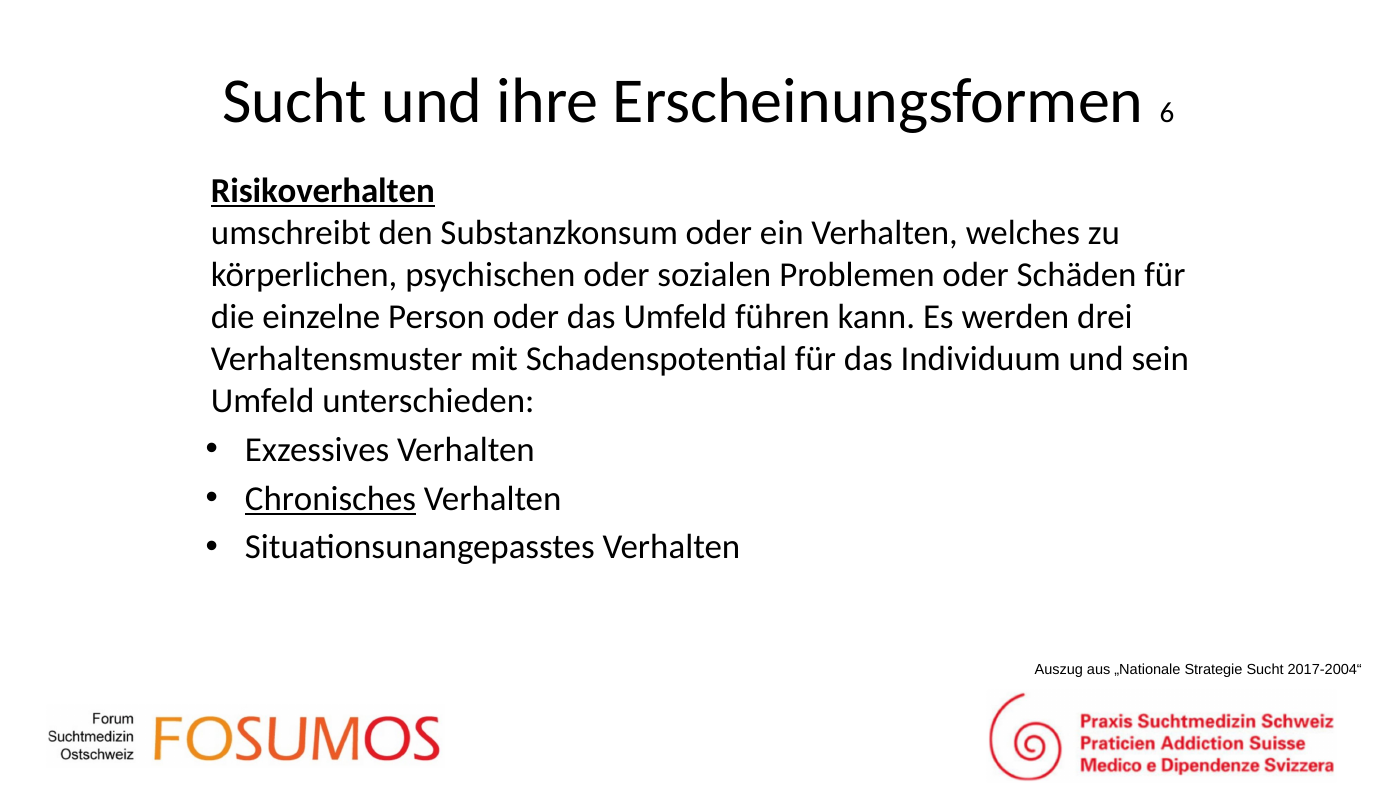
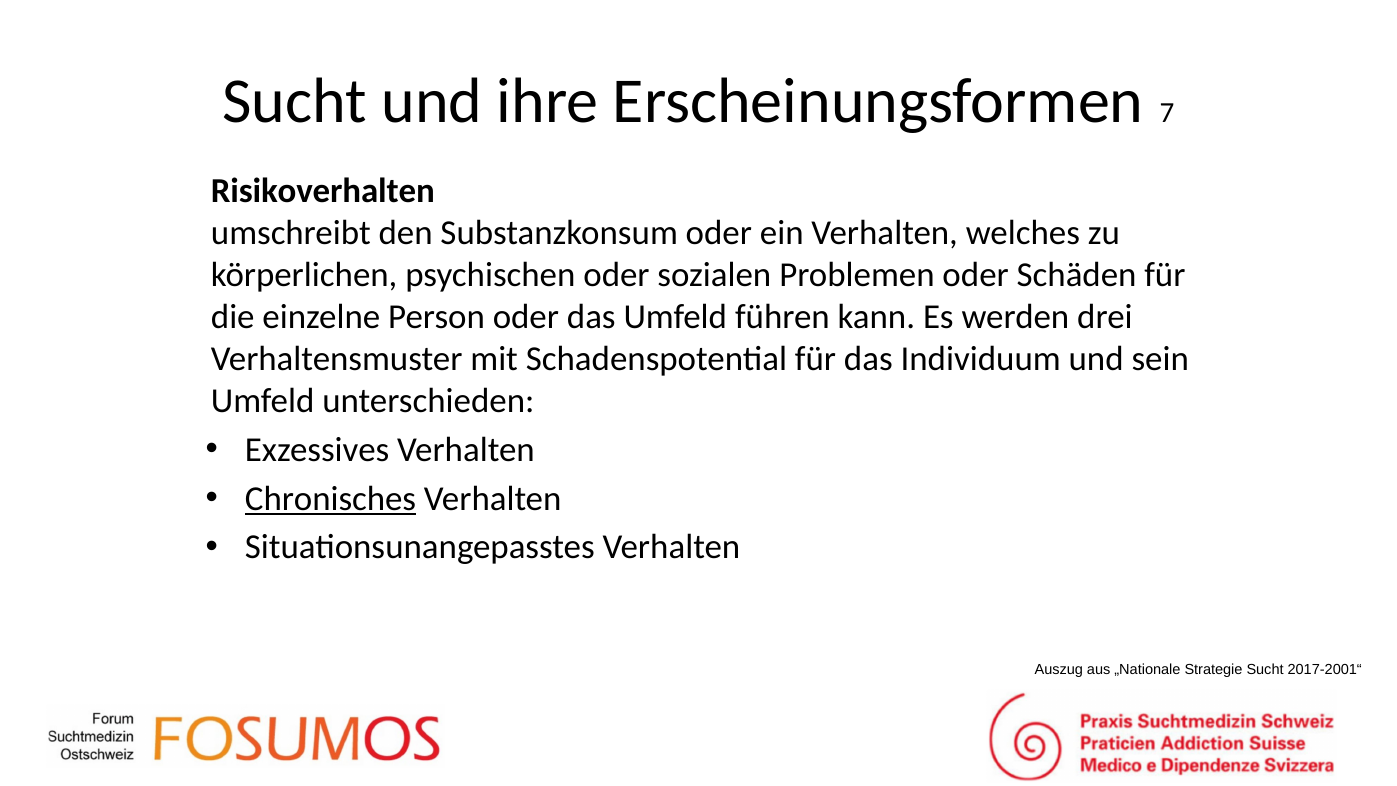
6: 6 -> 7
Risikoverhalten underline: present -> none
2017-2004“: 2017-2004“ -> 2017-2001“
